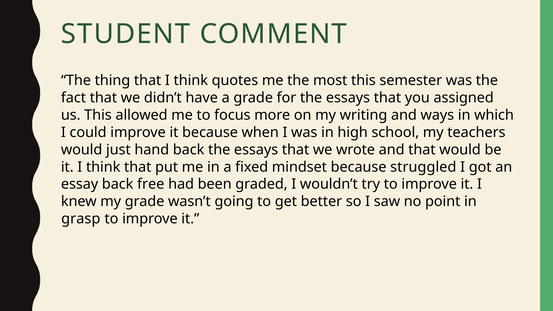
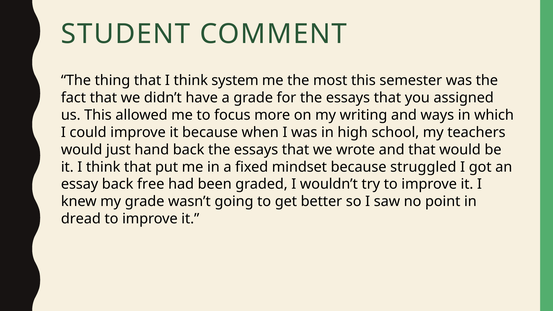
quotes: quotes -> system
grasp: grasp -> dread
